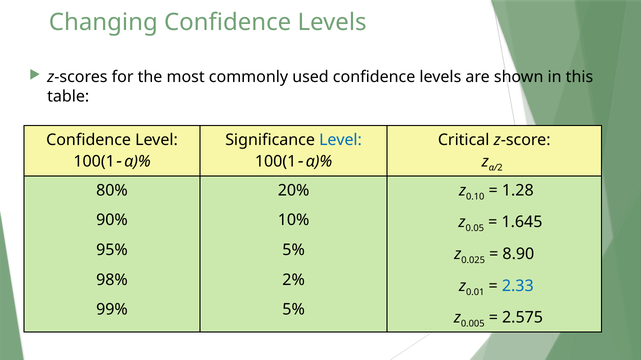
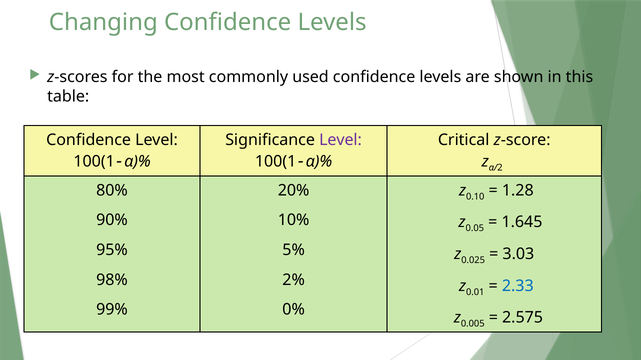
Level at (340, 140) colour: blue -> purple
8.90: 8.90 -> 3.03
5% at (294, 310): 5% -> 0%
